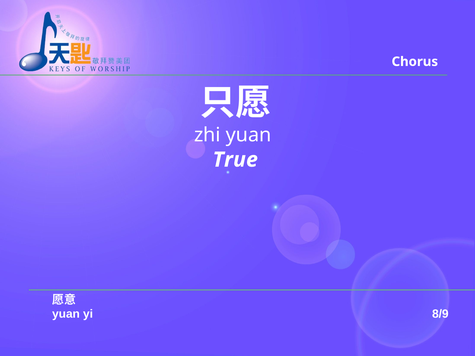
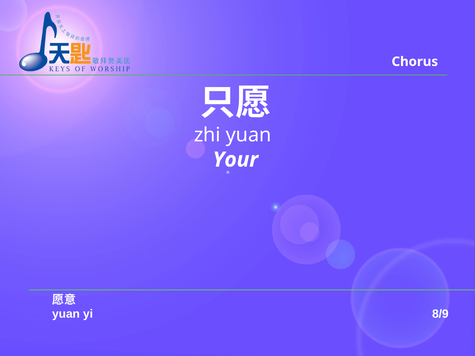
True: True -> Your
